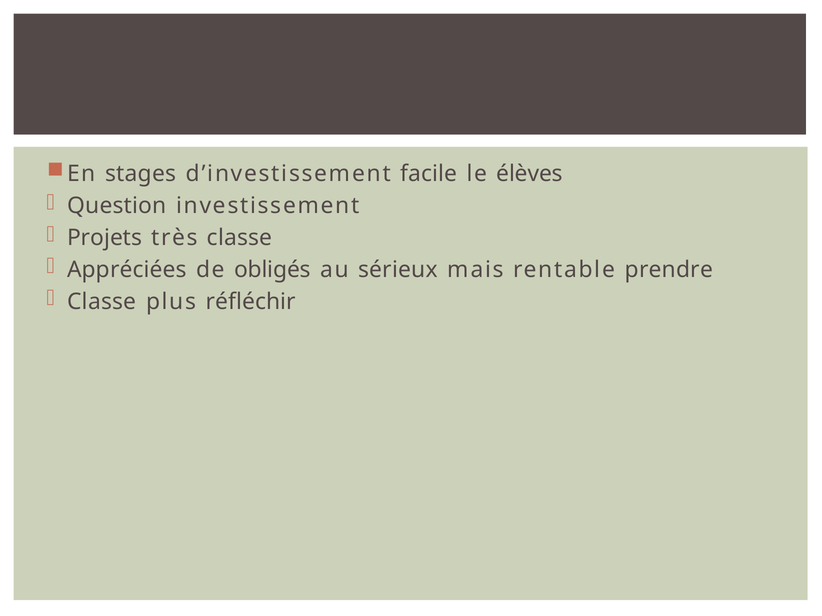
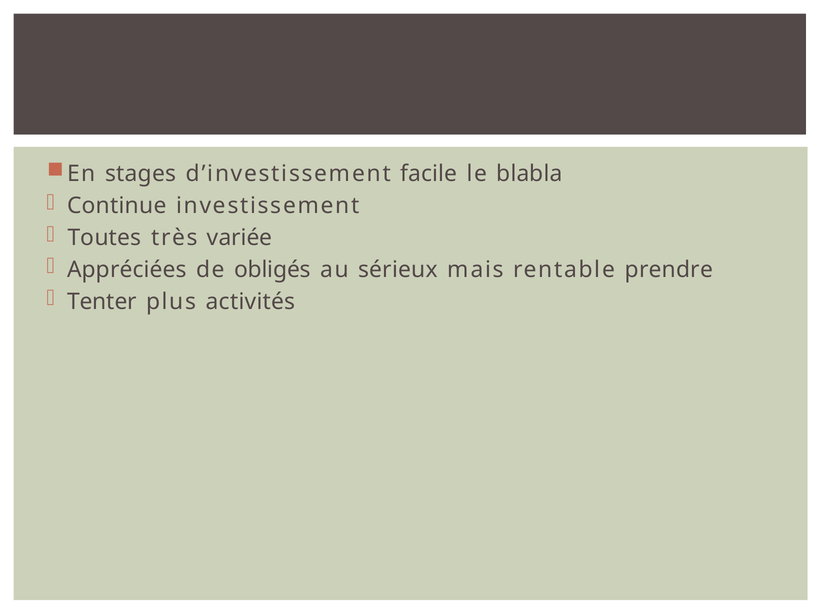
élèves: élèves -> blabla
Question: Question -> Continue
Projets: Projets -> Toutes
très classe: classe -> variée
Classe at (102, 302): Classe -> Tenter
réfléchir: réfléchir -> activités
